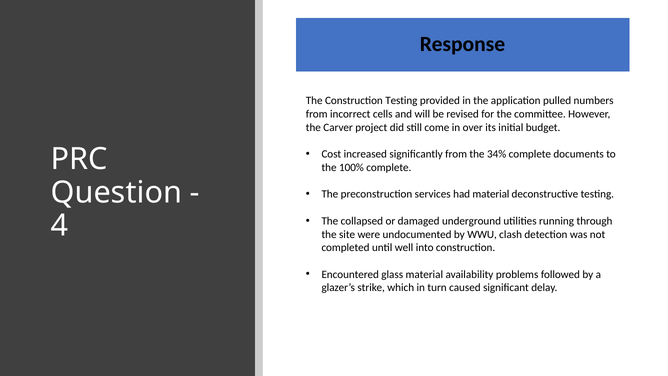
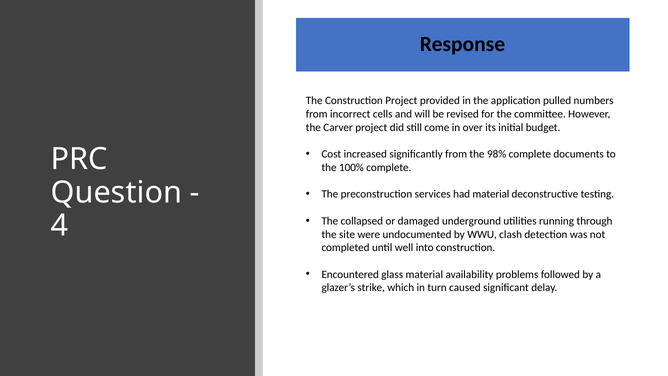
Construction Testing: Testing -> Project
34%: 34% -> 98%
